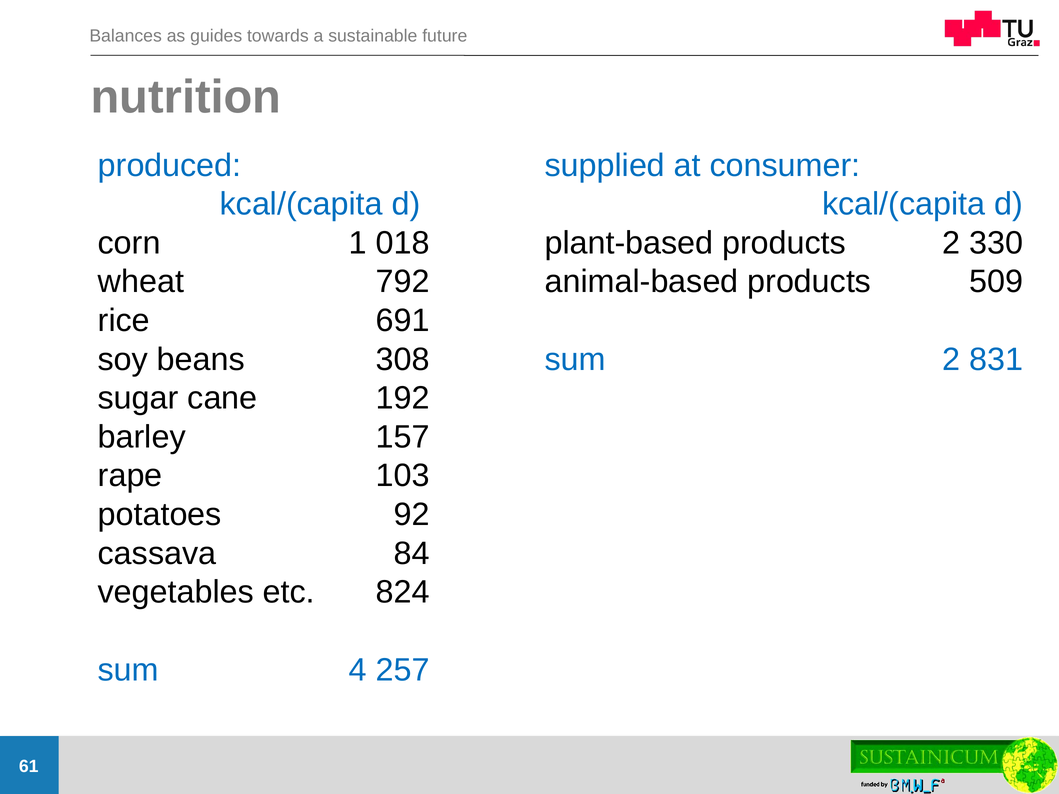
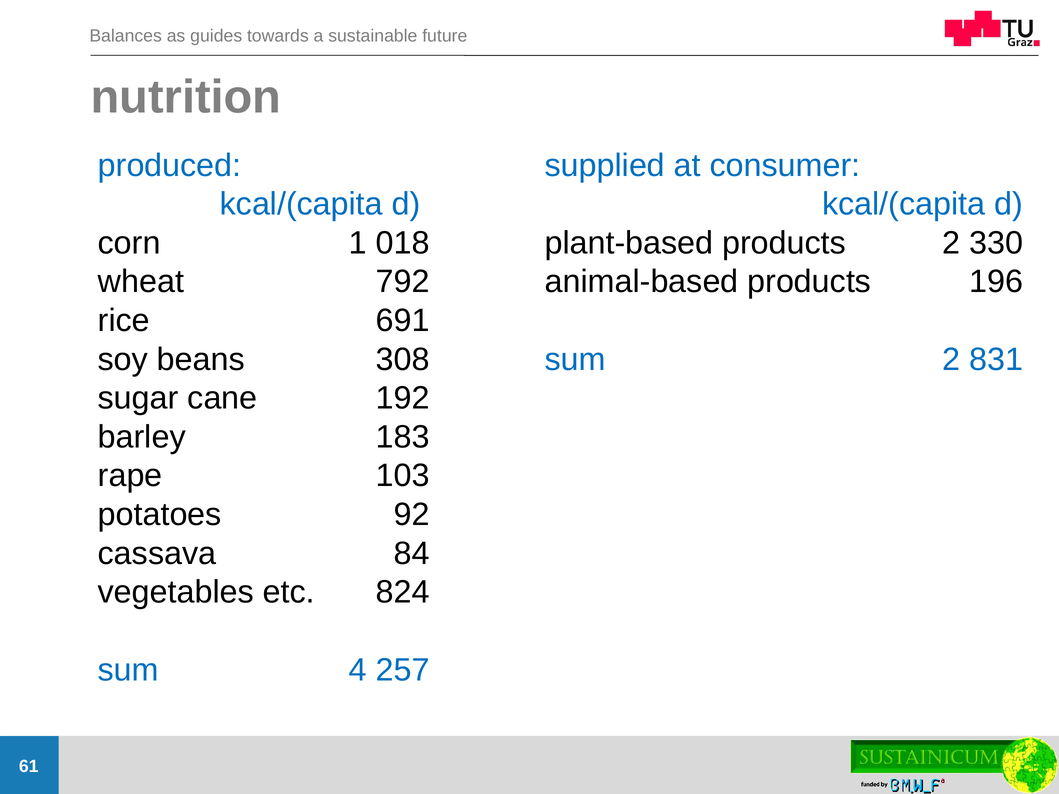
509: 509 -> 196
157: 157 -> 183
